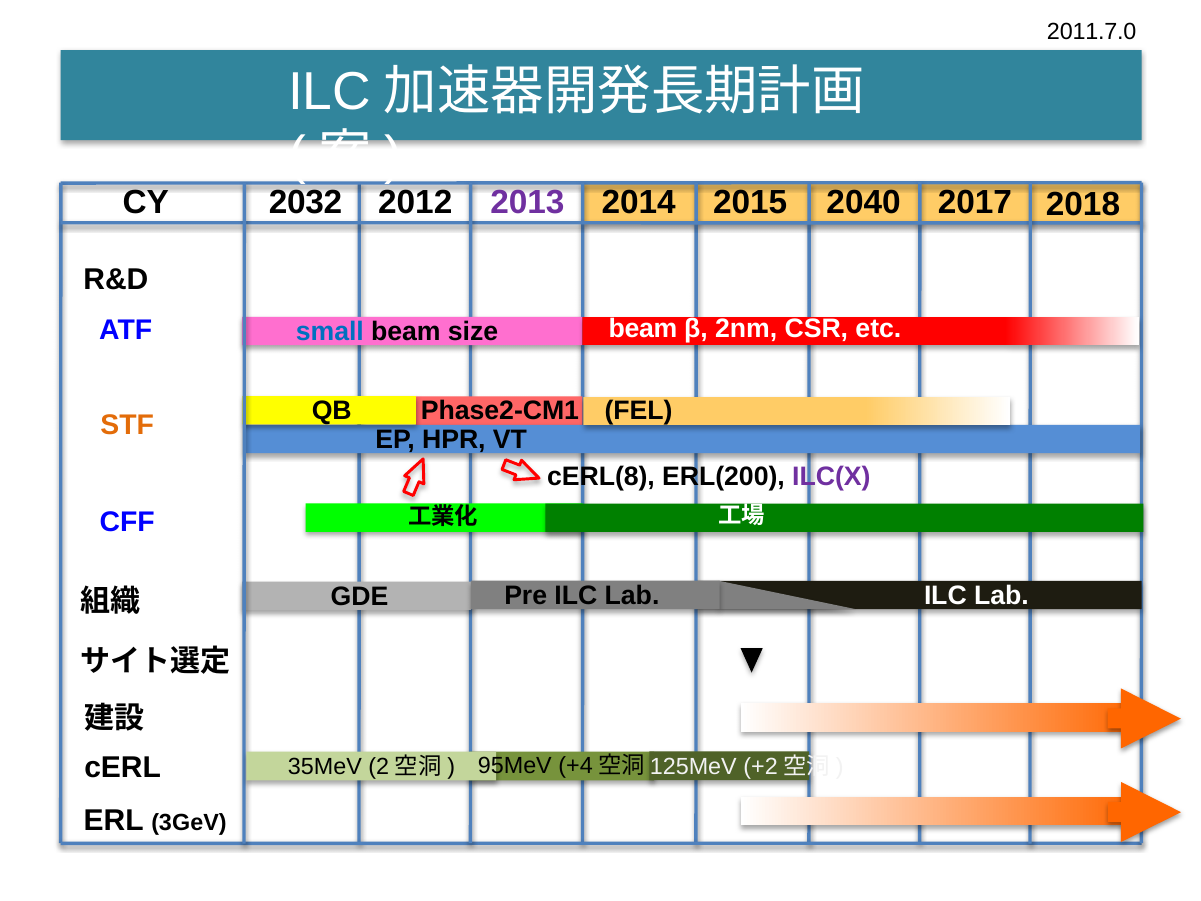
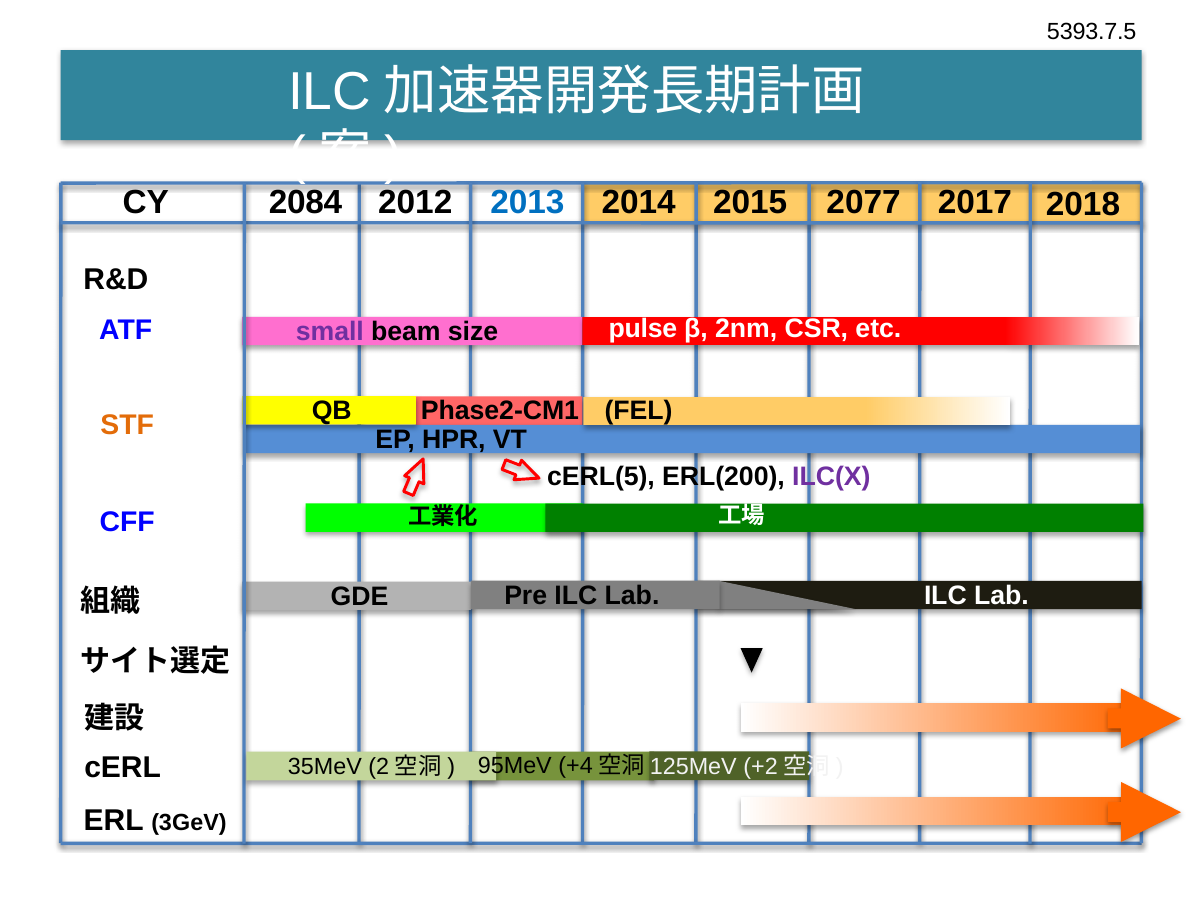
2011.7.0: 2011.7.0 -> 5393.7.5
2032: 2032 -> 2084
2013 colour: purple -> blue
2040: 2040 -> 2077
beam at (643, 328): beam -> pulse
small colour: blue -> purple
cERL(8: cERL(8 -> cERL(5
